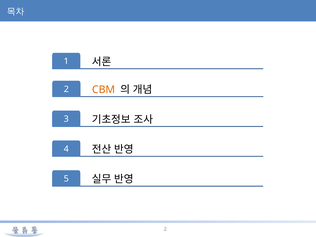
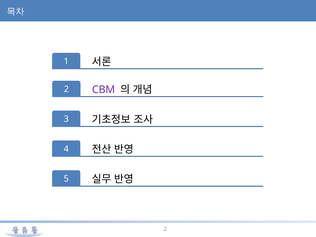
CBM colour: orange -> purple
